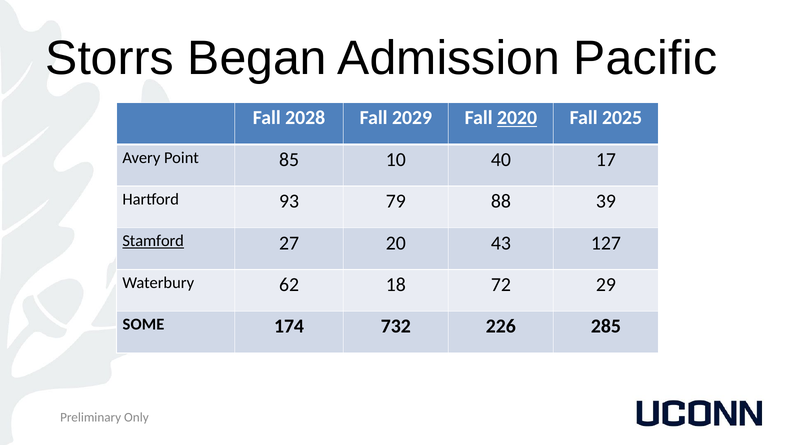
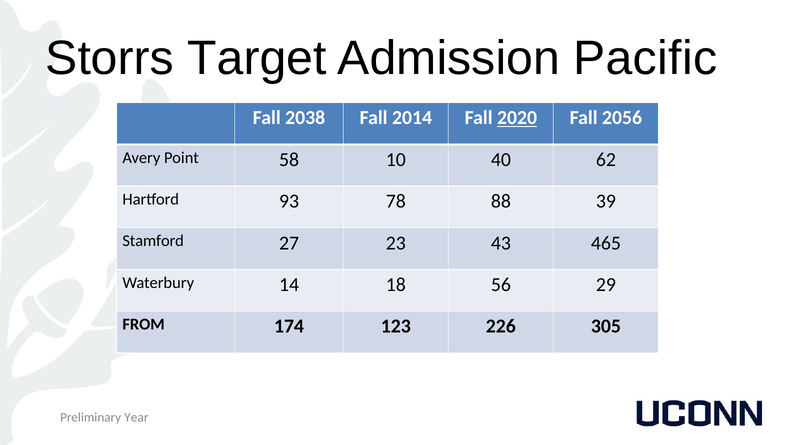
Began: Began -> Target
2028: 2028 -> 2038
2029: 2029 -> 2014
2025: 2025 -> 2056
85: 85 -> 58
17: 17 -> 62
79: 79 -> 78
Stamford underline: present -> none
20: 20 -> 23
127: 127 -> 465
62: 62 -> 14
72: 72 -> 56
SOME: SOME -> FROM
732: 732 -> 123
285: 285 -> 305
Only: Only -> Year
